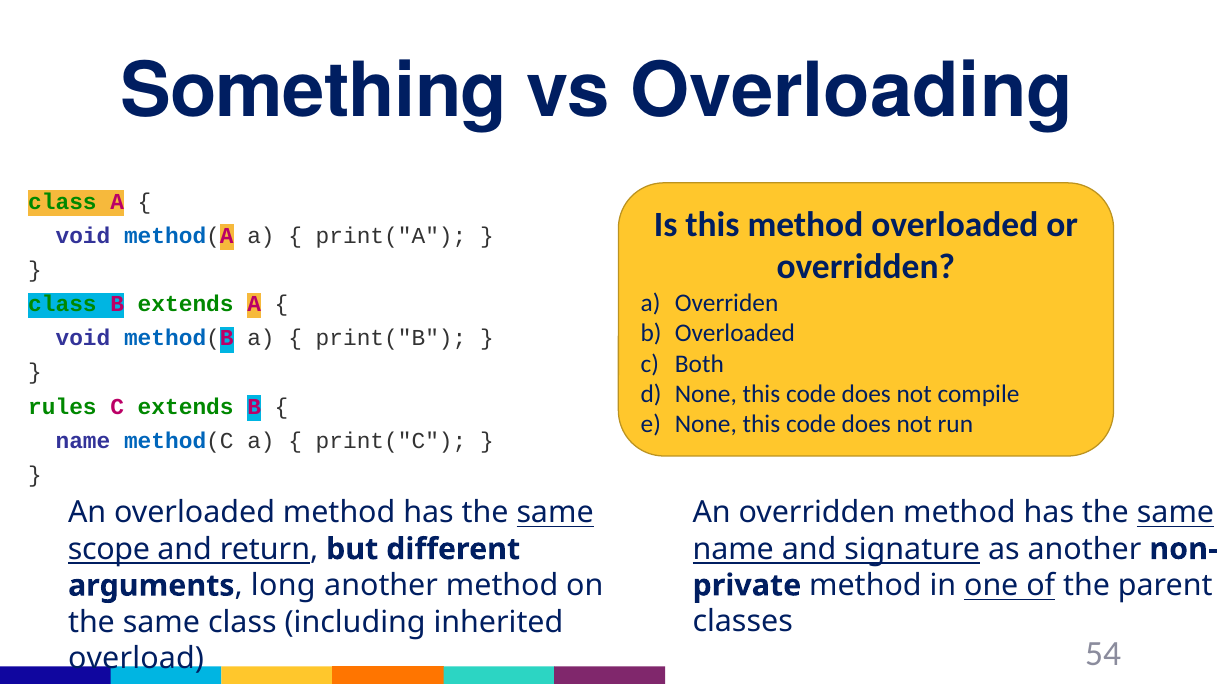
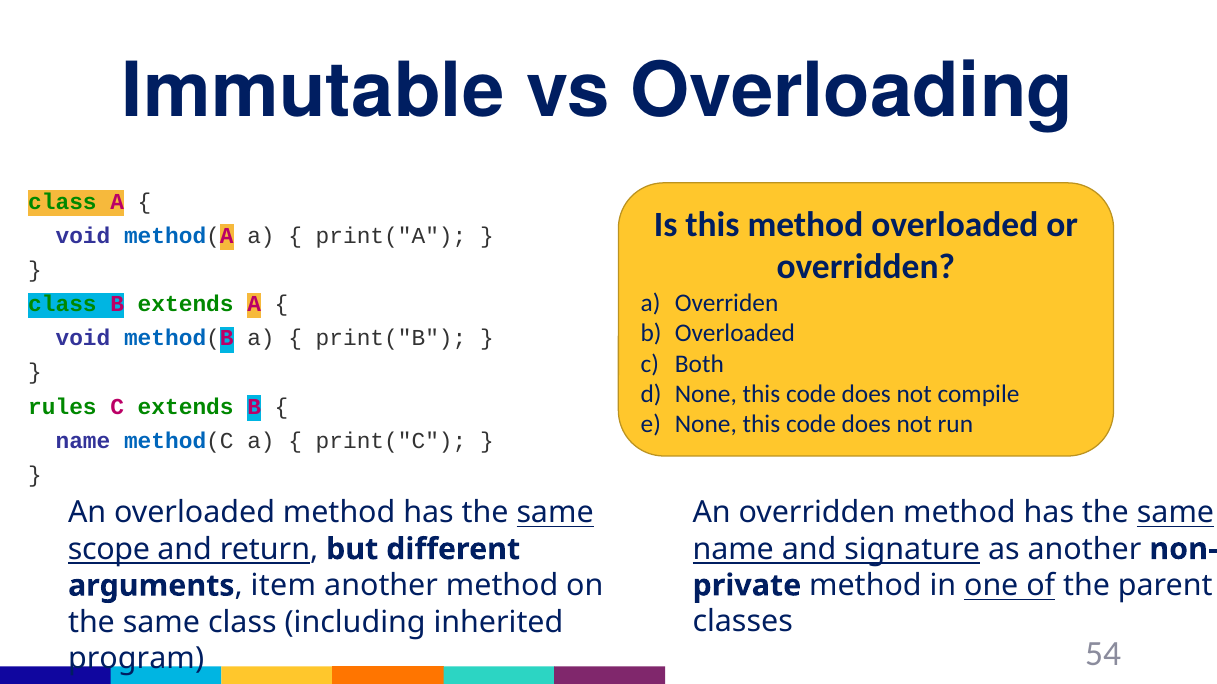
Something: Something -> Immutable
long: long -> item
overload: overload -> program
